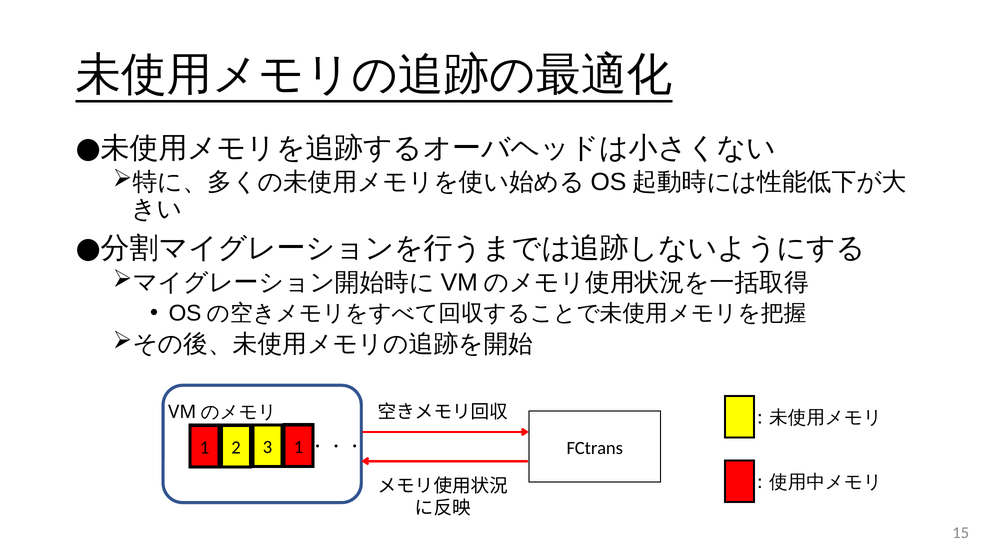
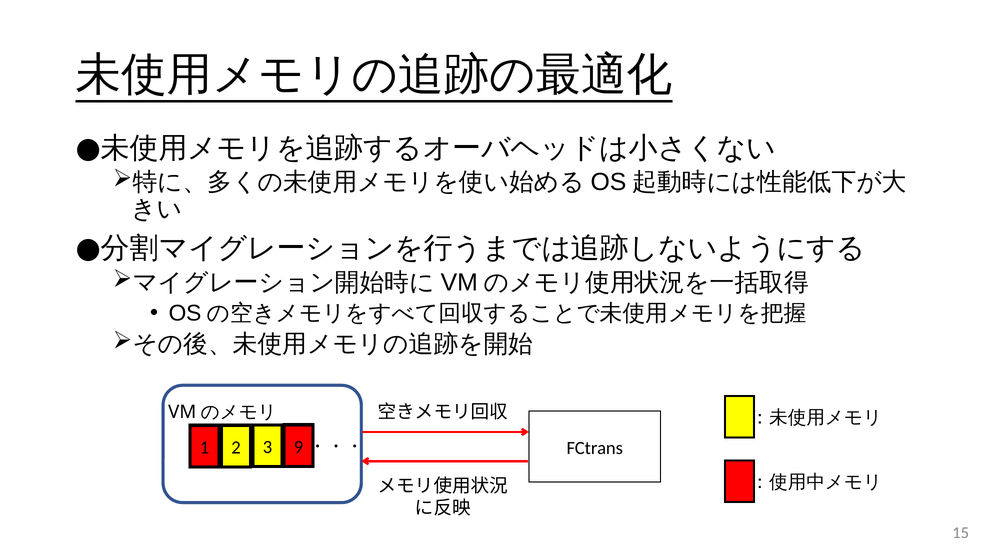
2 1: 1 -> 9
